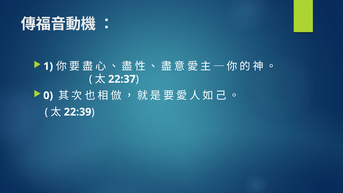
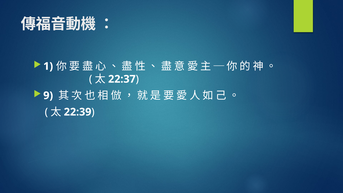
0: 0 -> 9
